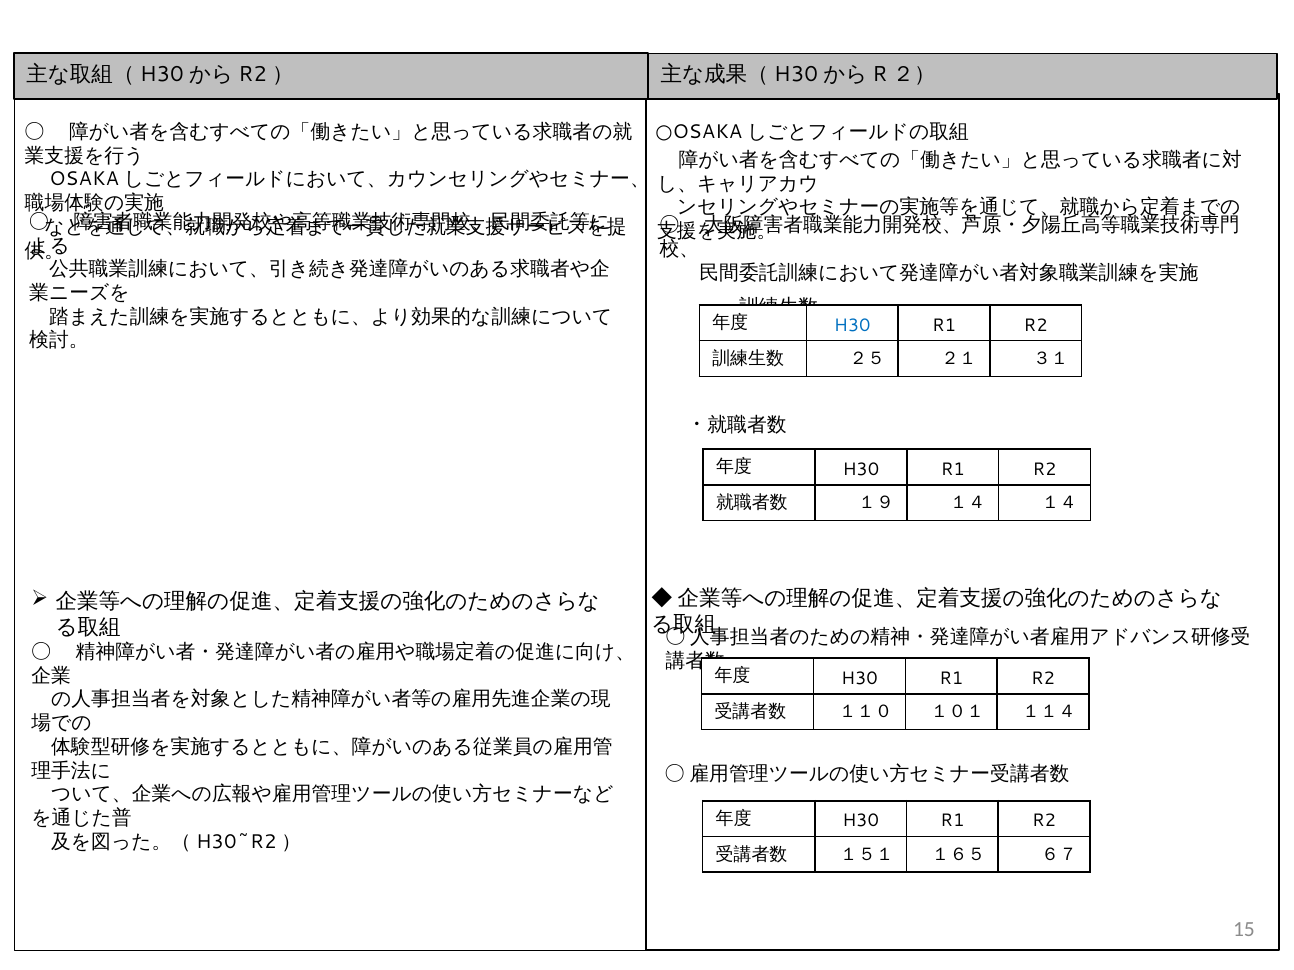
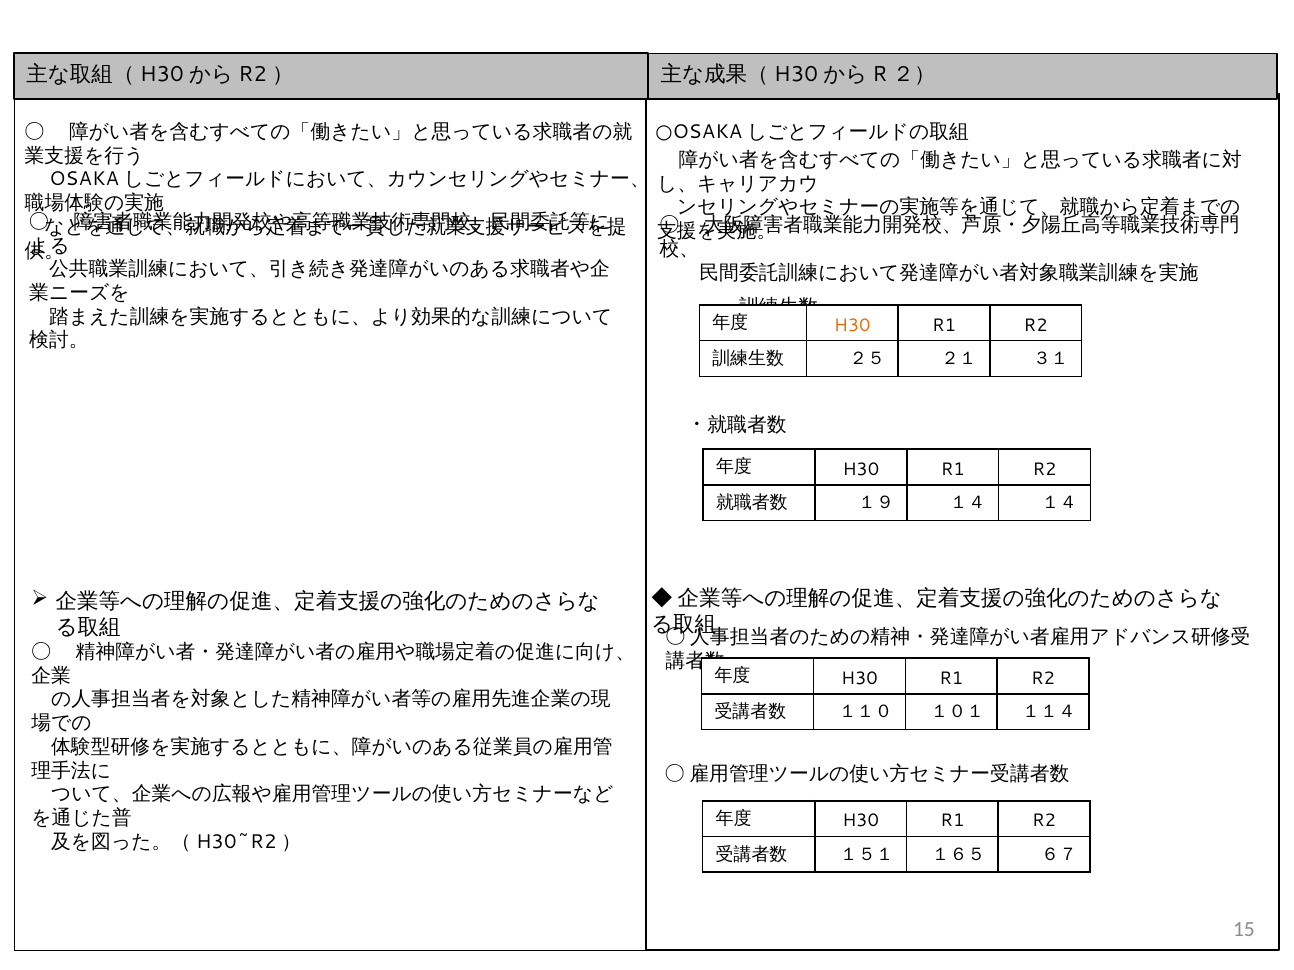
H30 at (852, 325) colour: blue -> orange
